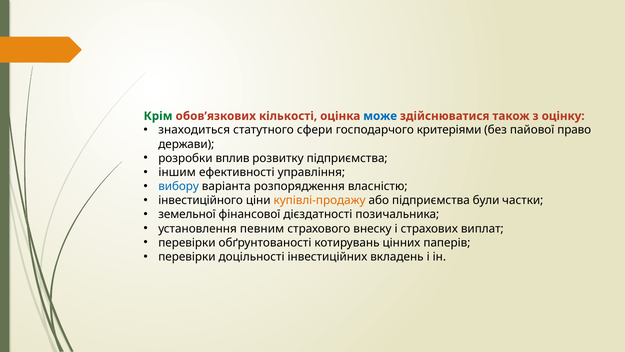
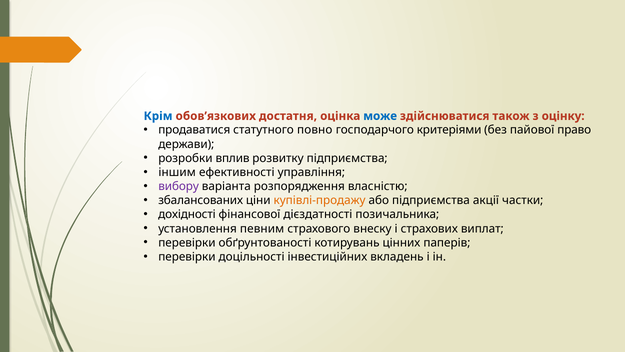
Крім colour: green -> blue
кількості: кількості -> достатня
знаходиться: знаходиться -> продаватися
сфери: сфери -> повно
вибору colour: blue -> purple
інвестиційного: інвестиційного -> збалансованих
були: були -> акції
земельної: земельної -> дохідності
